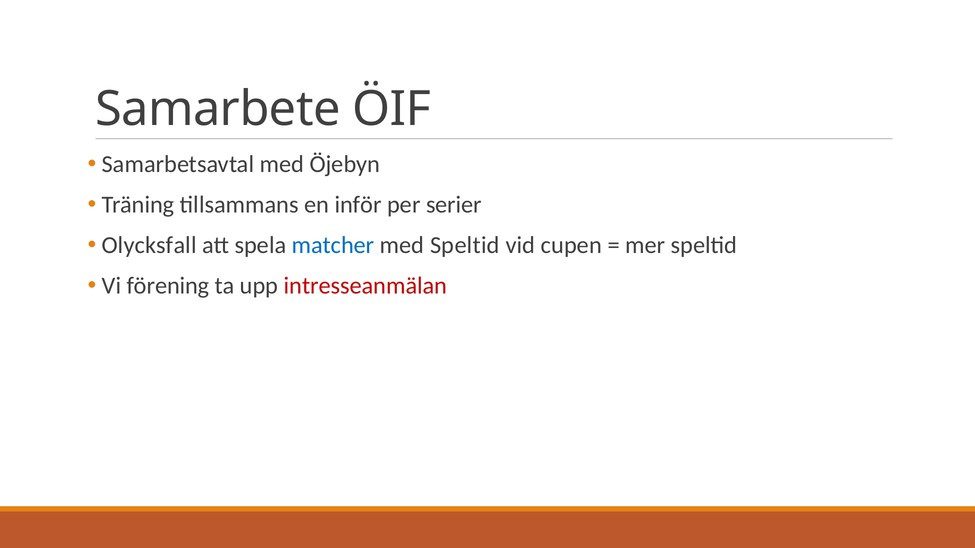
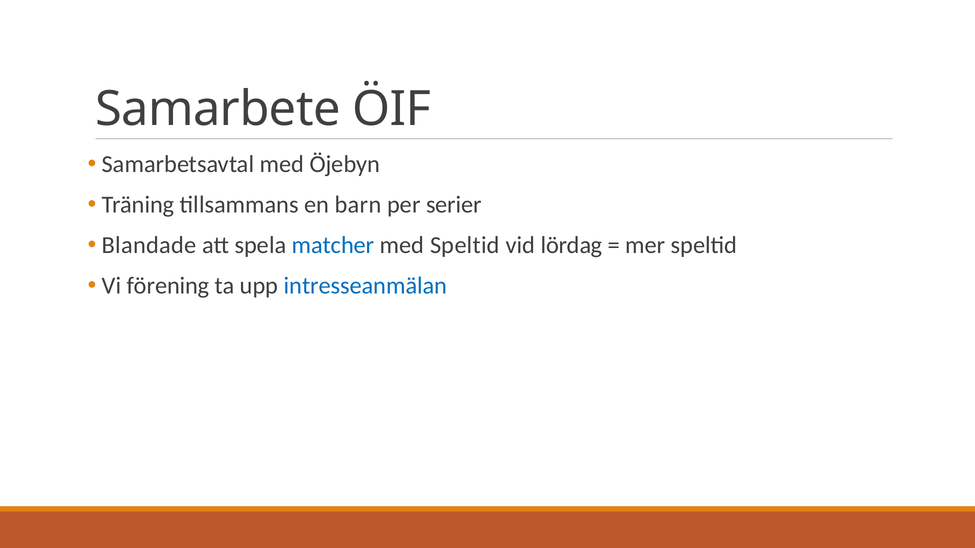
inför: inför -> barn
Olycksfall: Olycksfall -> Blandade
cupen: cupen -> lördag
intresseanmälan colour: red -> blue
